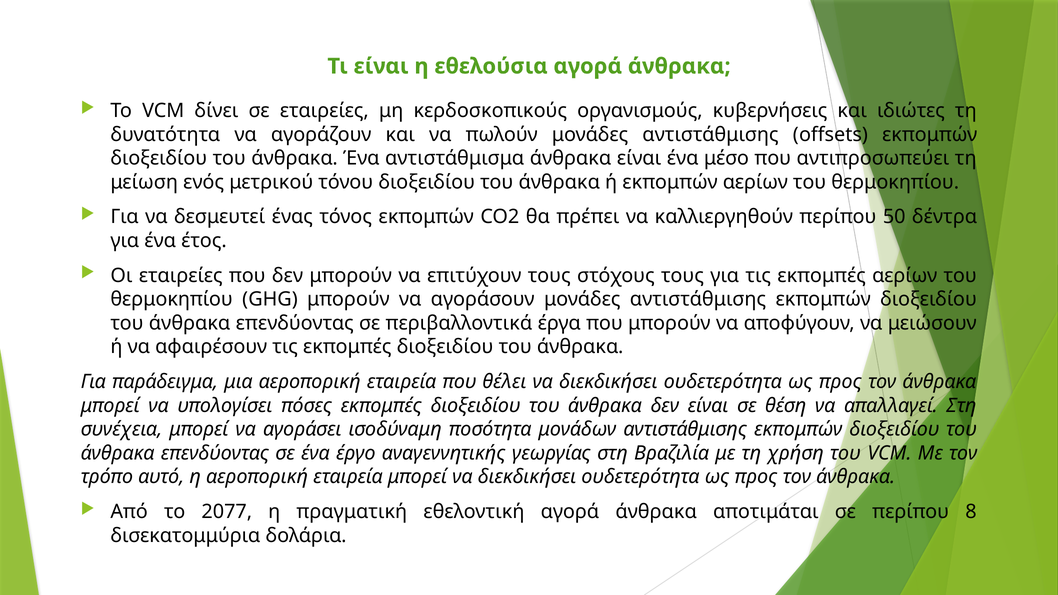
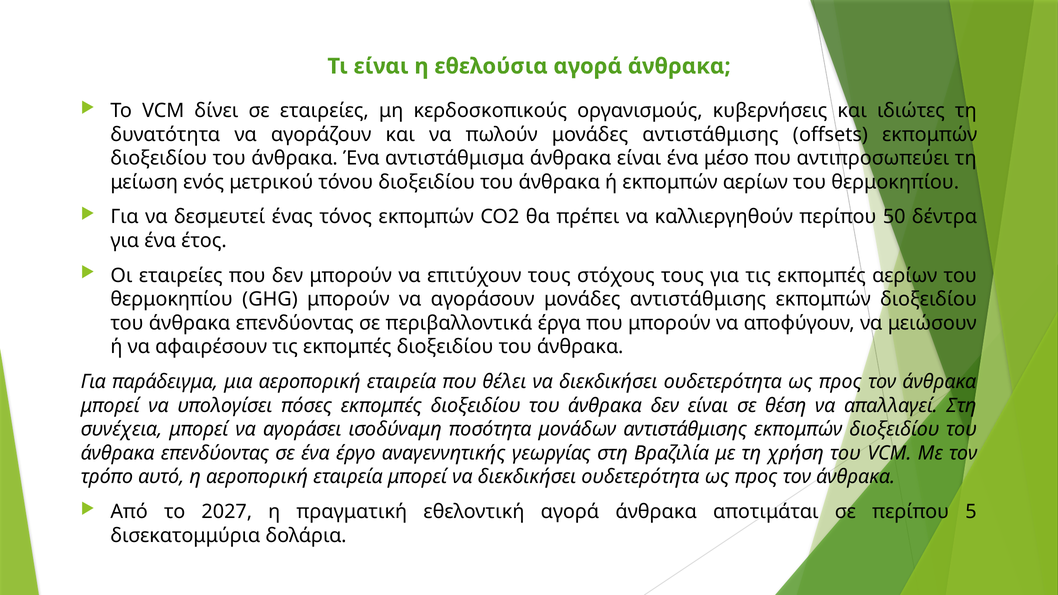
2077: 2077 -> 2027
8: 8 -> 5
